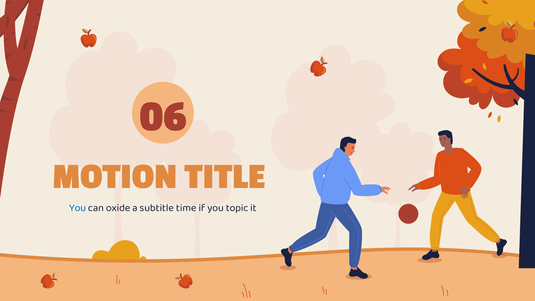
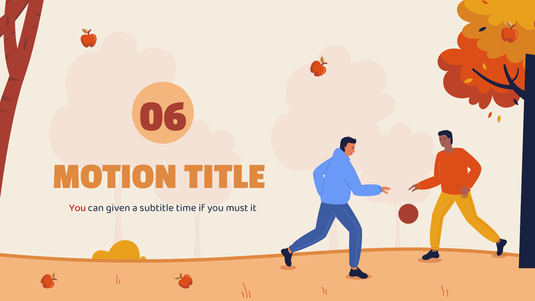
You at (78, 208) colour: blue -> red
oxide: oxide -> given
topic: topic -> must
